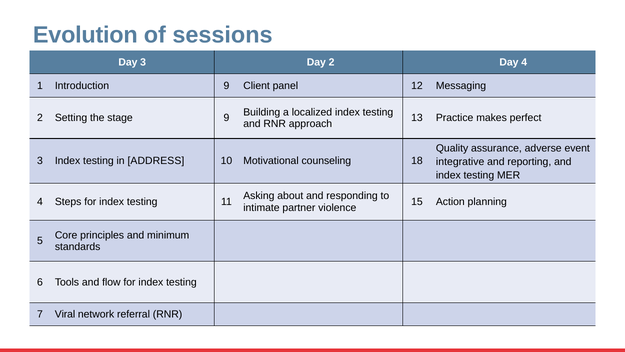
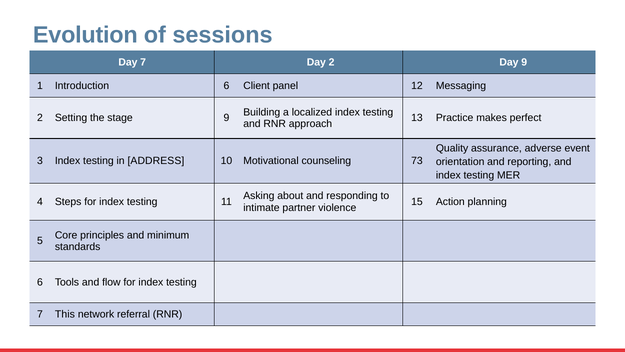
Day 3: 3 -> 7
Day 4: 4 -> 9
Introduction 9: 9 -> 6
18: 18 -> 73
integrative: integrative -> orientation
Viral: Viral -> This
